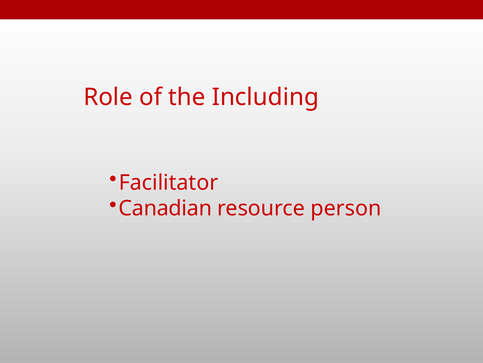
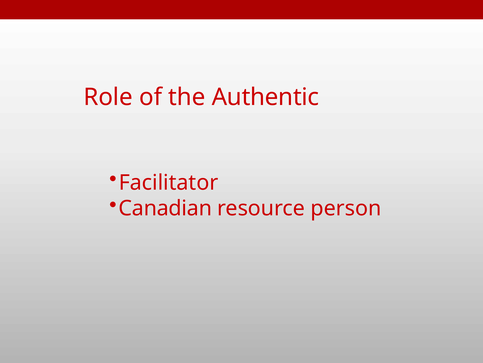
Including: Including -> Authentic
